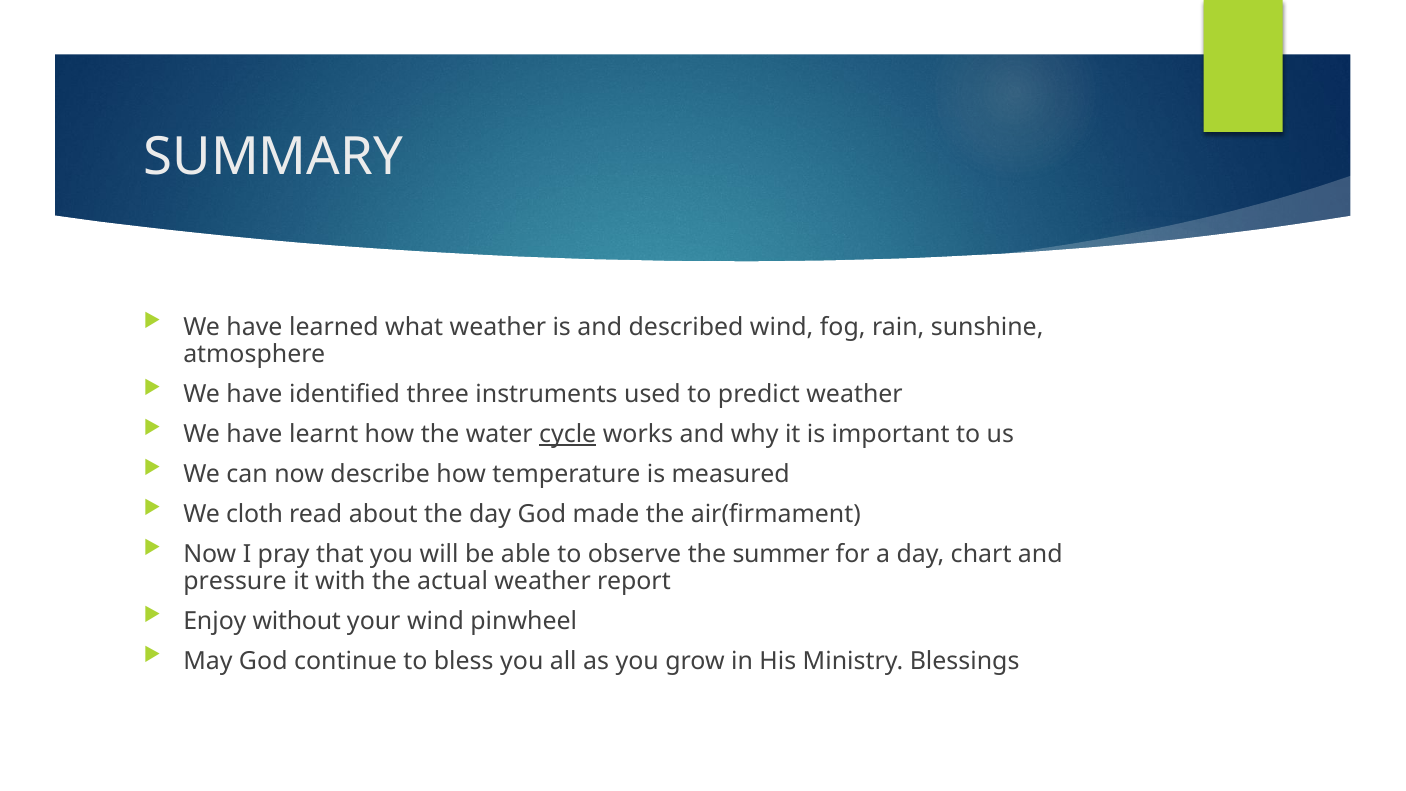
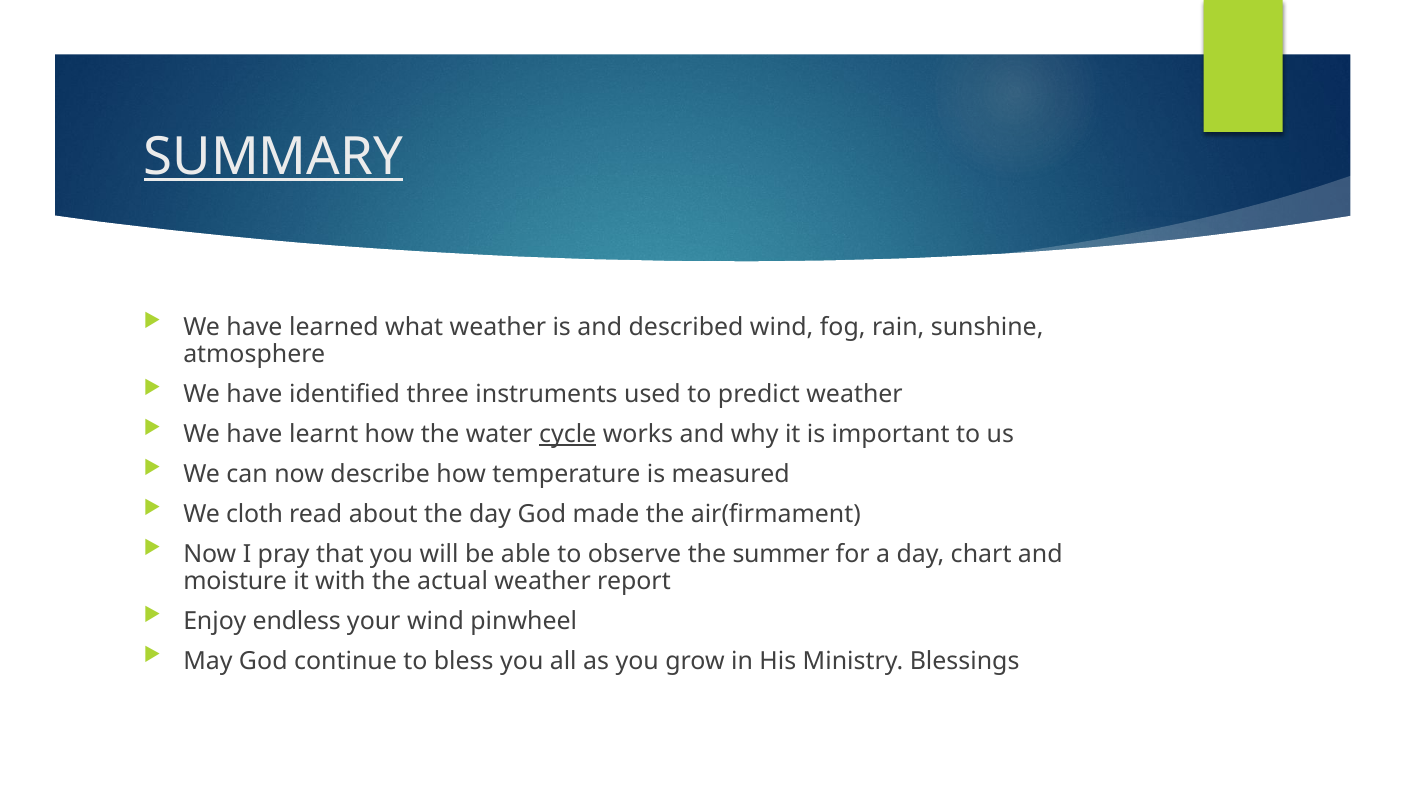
SUMMARY underline: none -> present
pressure: pressure -> moisture
without: without -> endless
